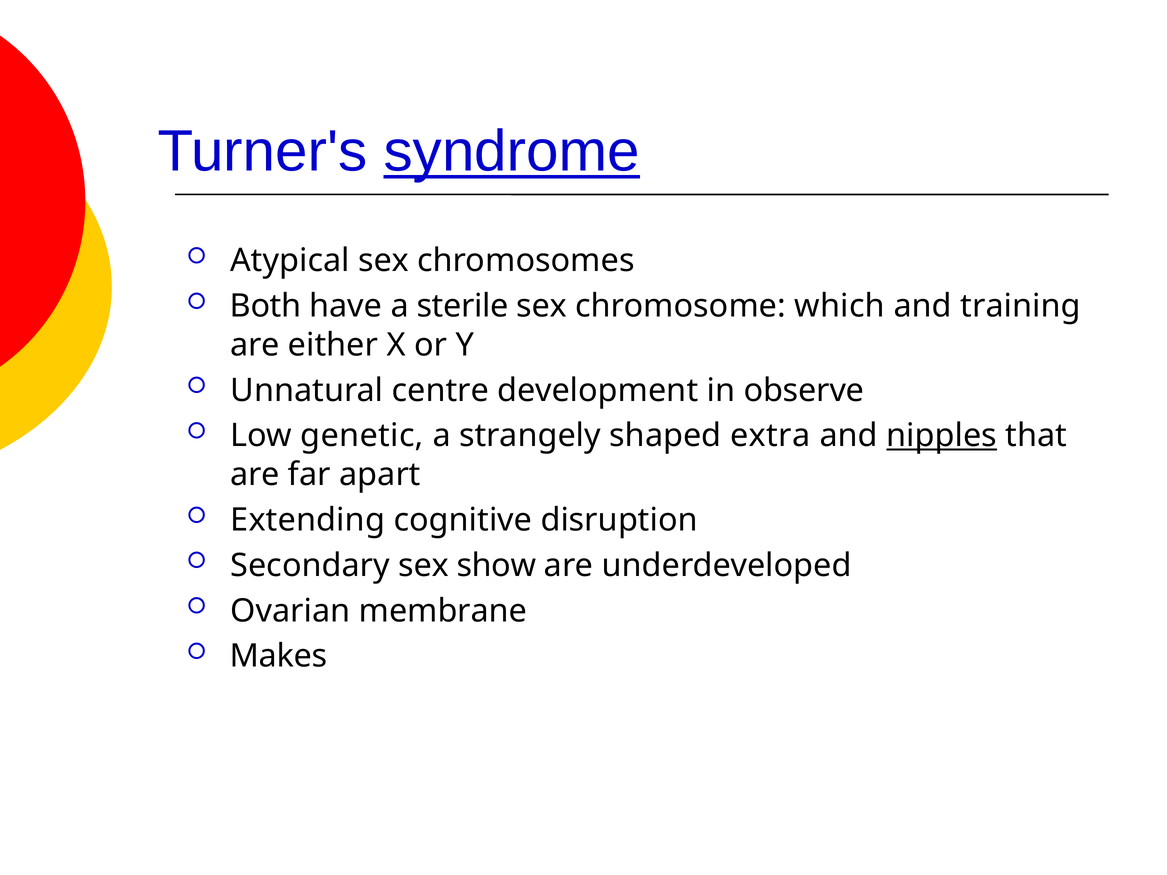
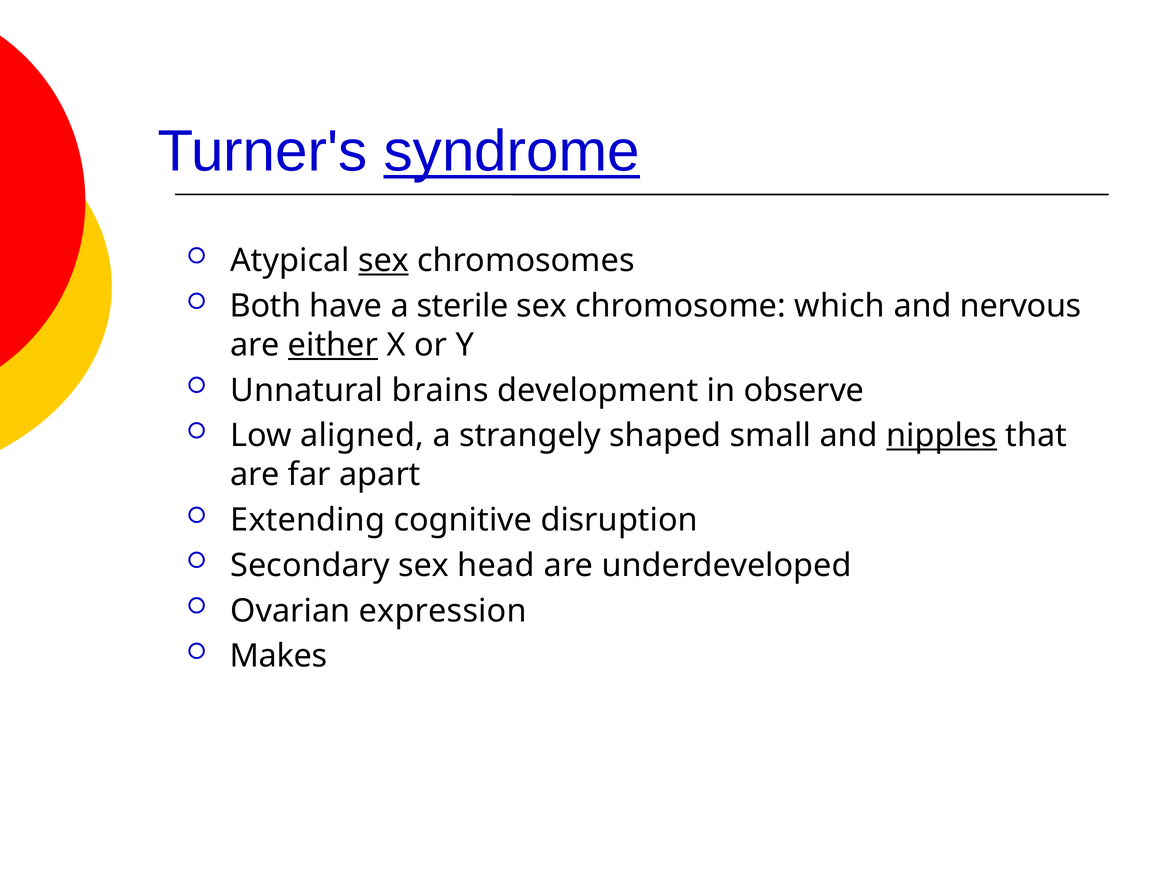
sex at (384, 261) underline: none -> present
training: training -> nervous
either underline: none -> present
centre: centre -> brains
genetic: genetic -> aligned
extra: extra -> small
show: show -> head
membrane: membrane -> expression
